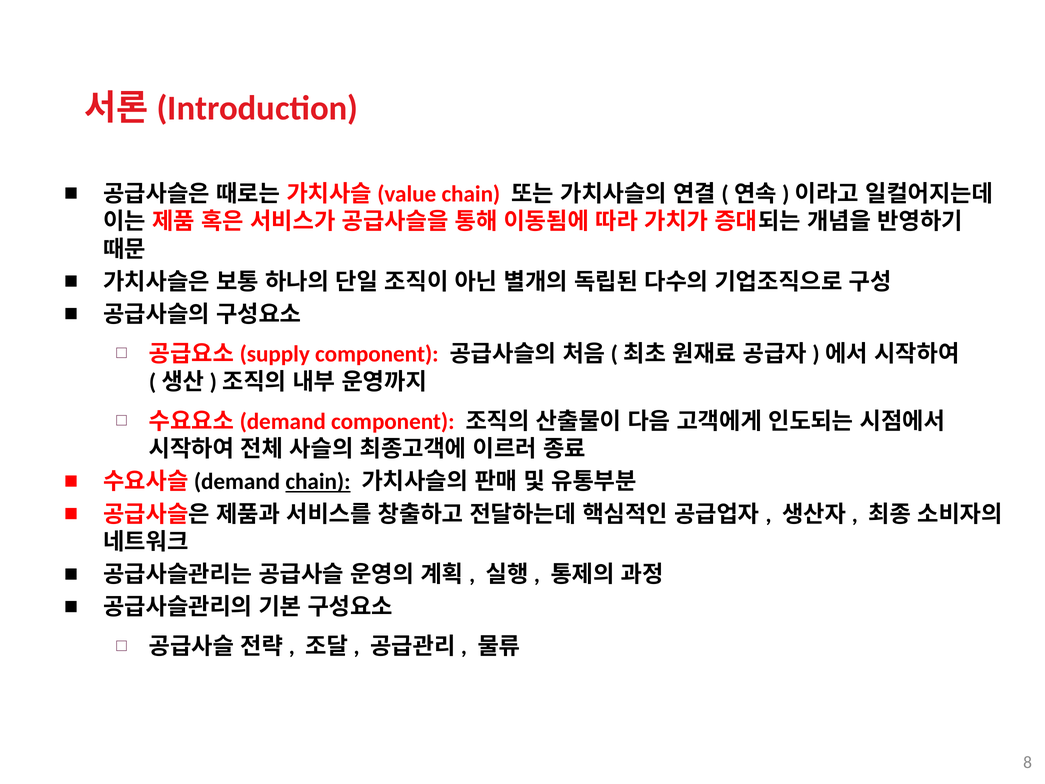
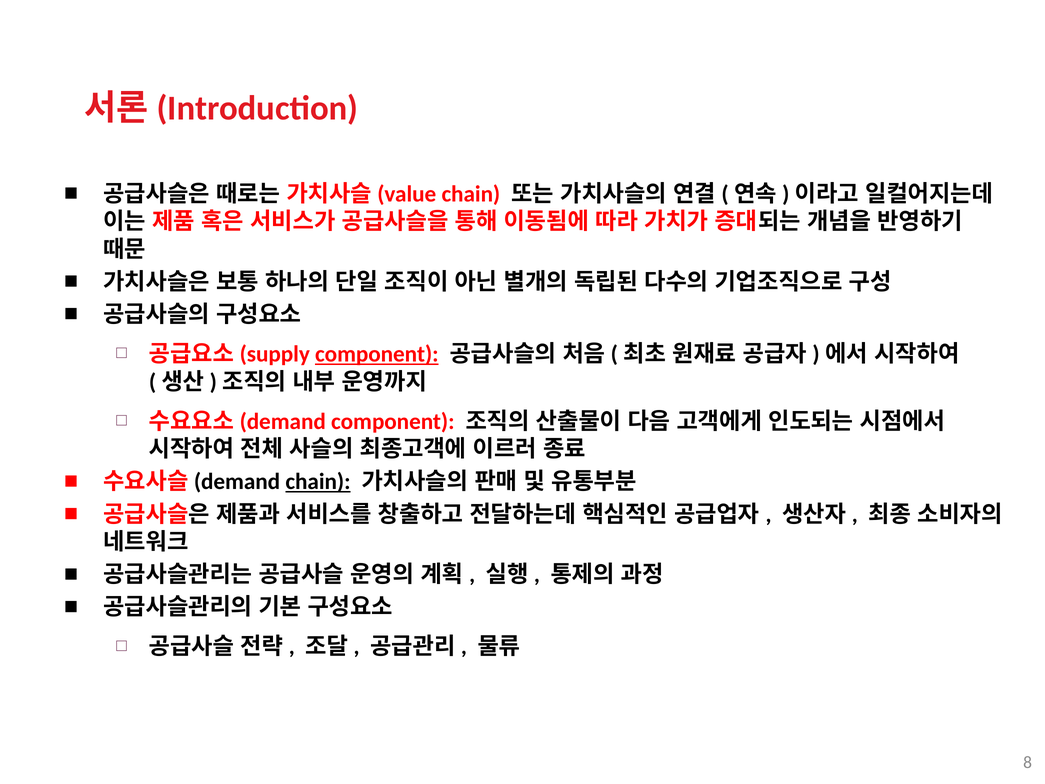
component at (377, 354) underline: none -> present
